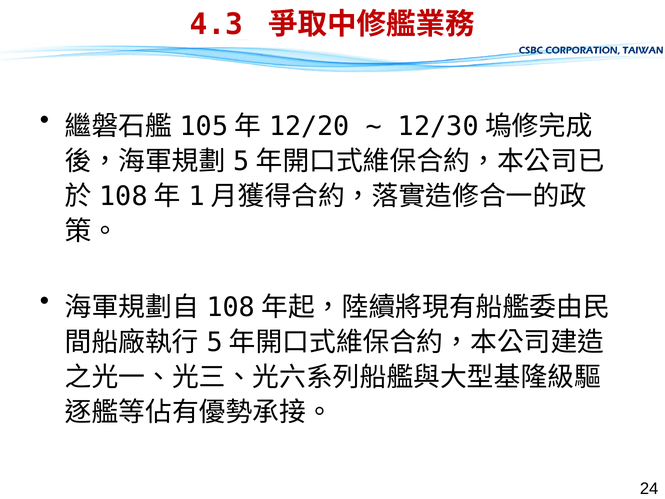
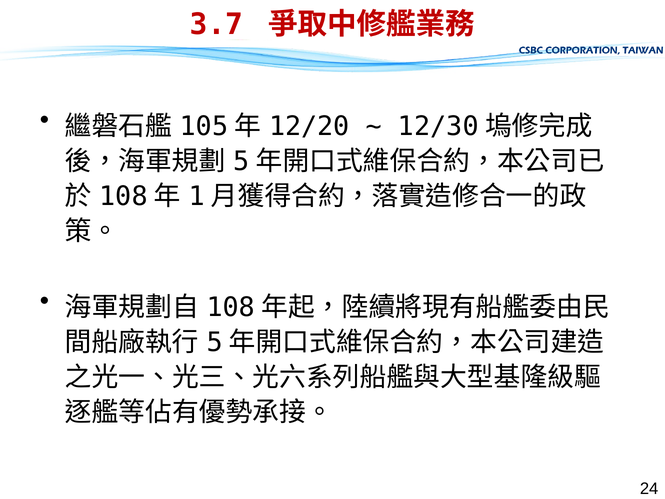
4.3: 4.3 -> 3.7
